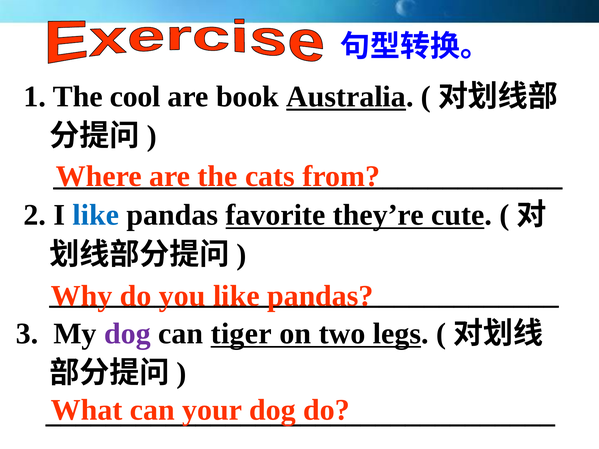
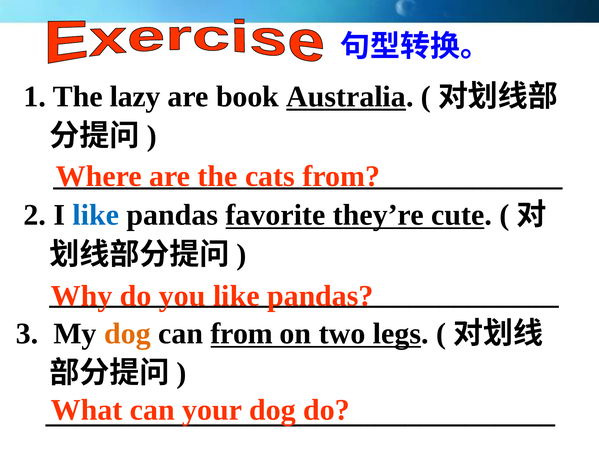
cool: cool -> lazy
dog at (127, 334) colour: purple -> orange
can tiger: tiger -> from
